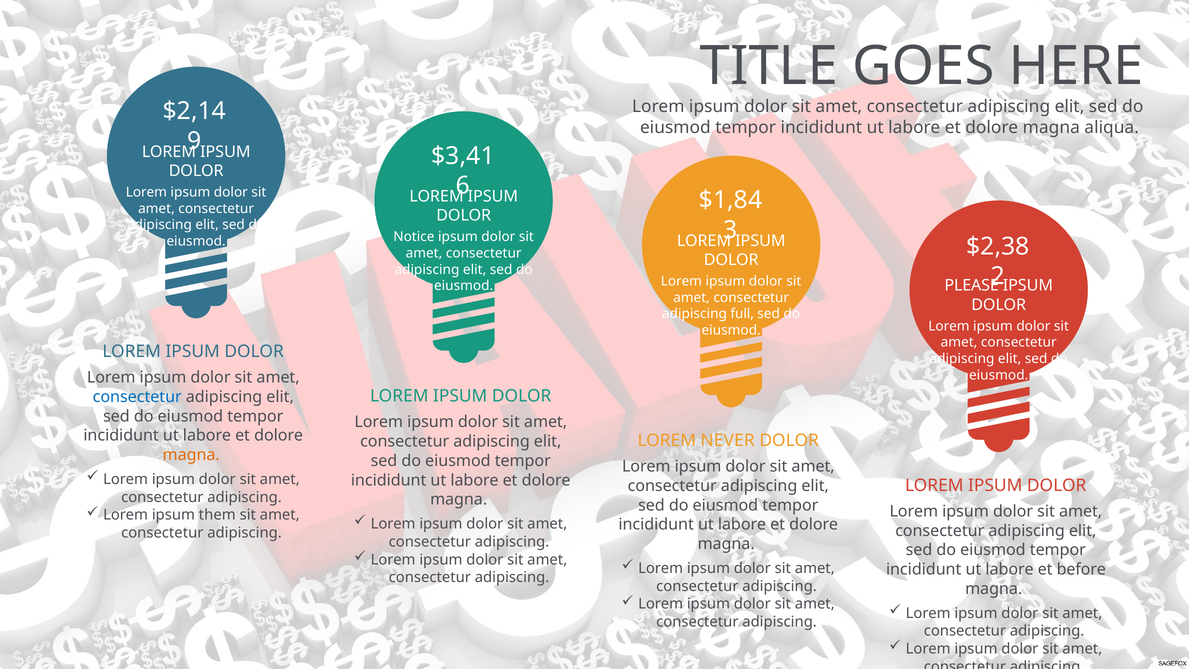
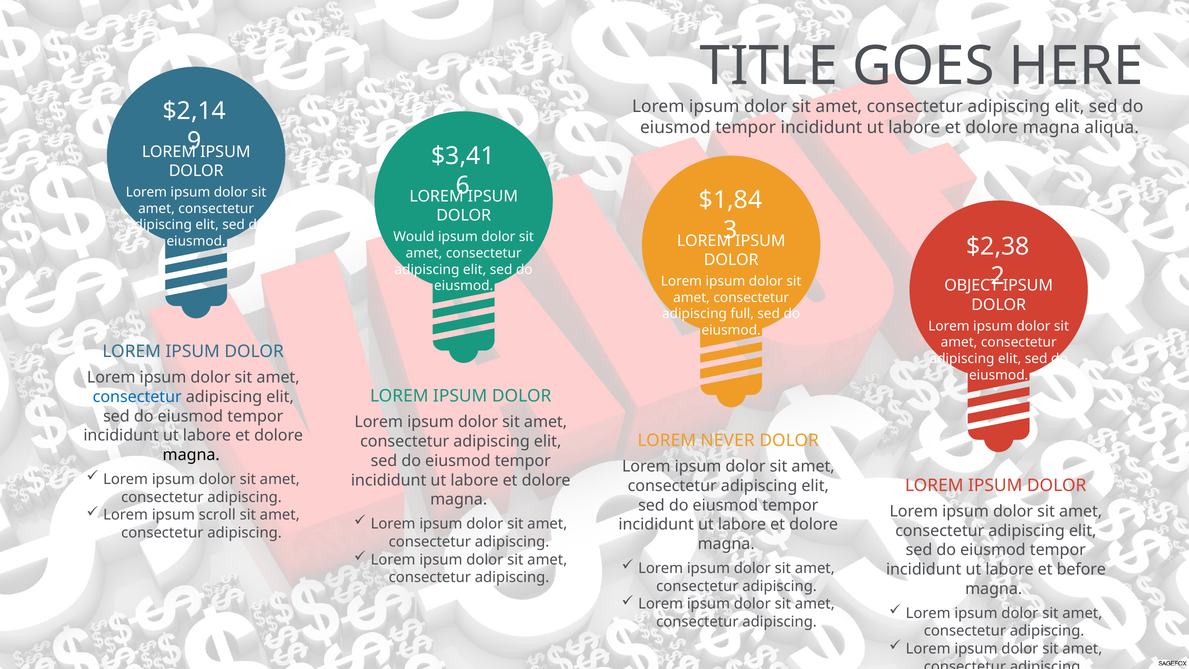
Notice: Notice -> Would
PLEASE: PLEASE -> OBJECT
magna at (191, 455) colour: orange -> black
them: them -> scroll
